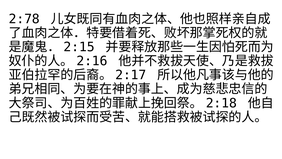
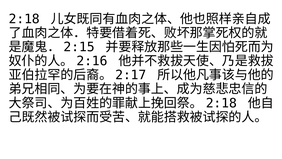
2:78 at (24, 19): 2:78 -> 2:18
